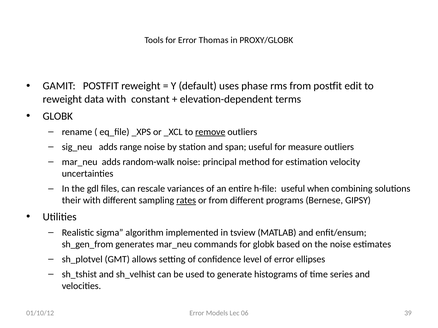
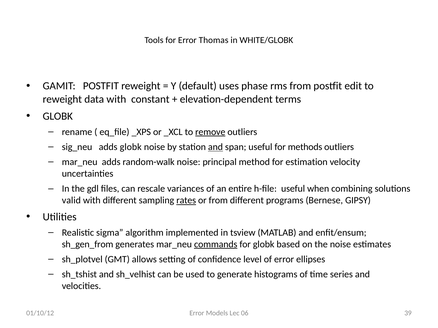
PROXY/GLOBK: PROXY/GLOBK -> WHITE/GLOBK
adds range: range -> globk
and at (215, 147) underline: none -> present
measure: measure -> methods
their: their -> valid
commands underline: none -> present
